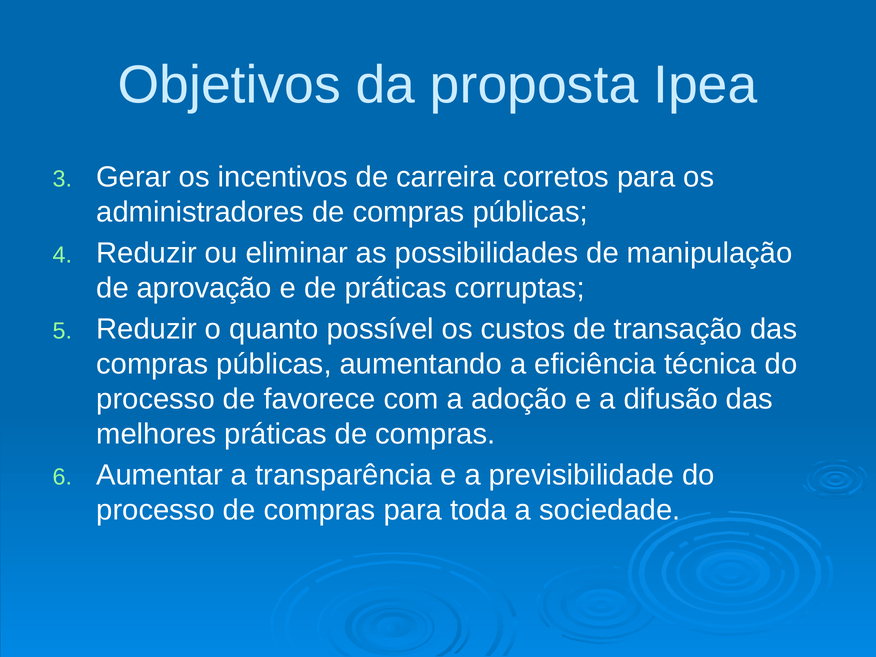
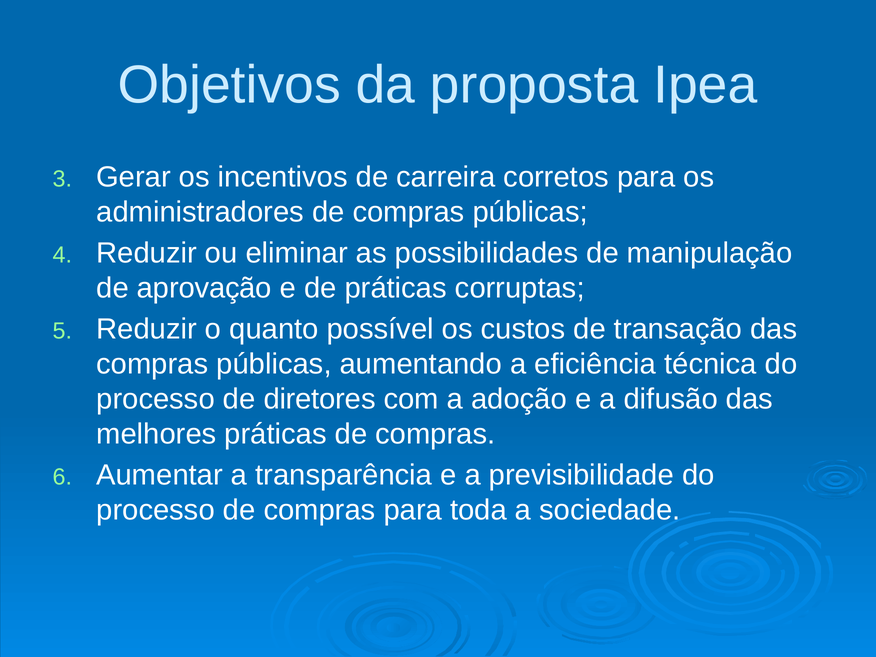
favorece: favorece -> diretores
